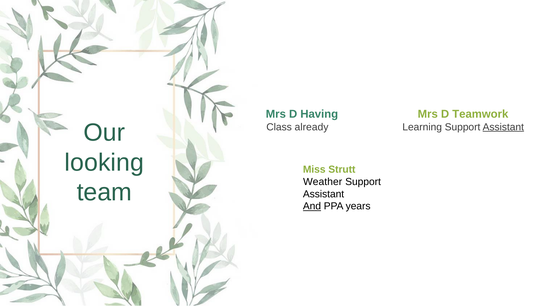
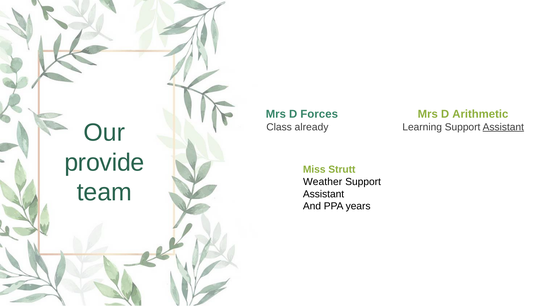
Having: Having -> Forces
Teamwork: Teamwork -> Arithmetic
looking: looking -> provide
And underline: present -> none
